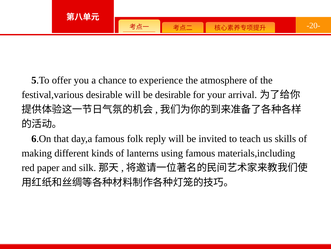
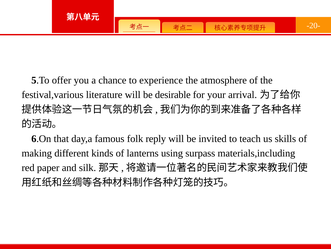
festival,various desirable: desirable -> literature
using famous: famous -> surpass
